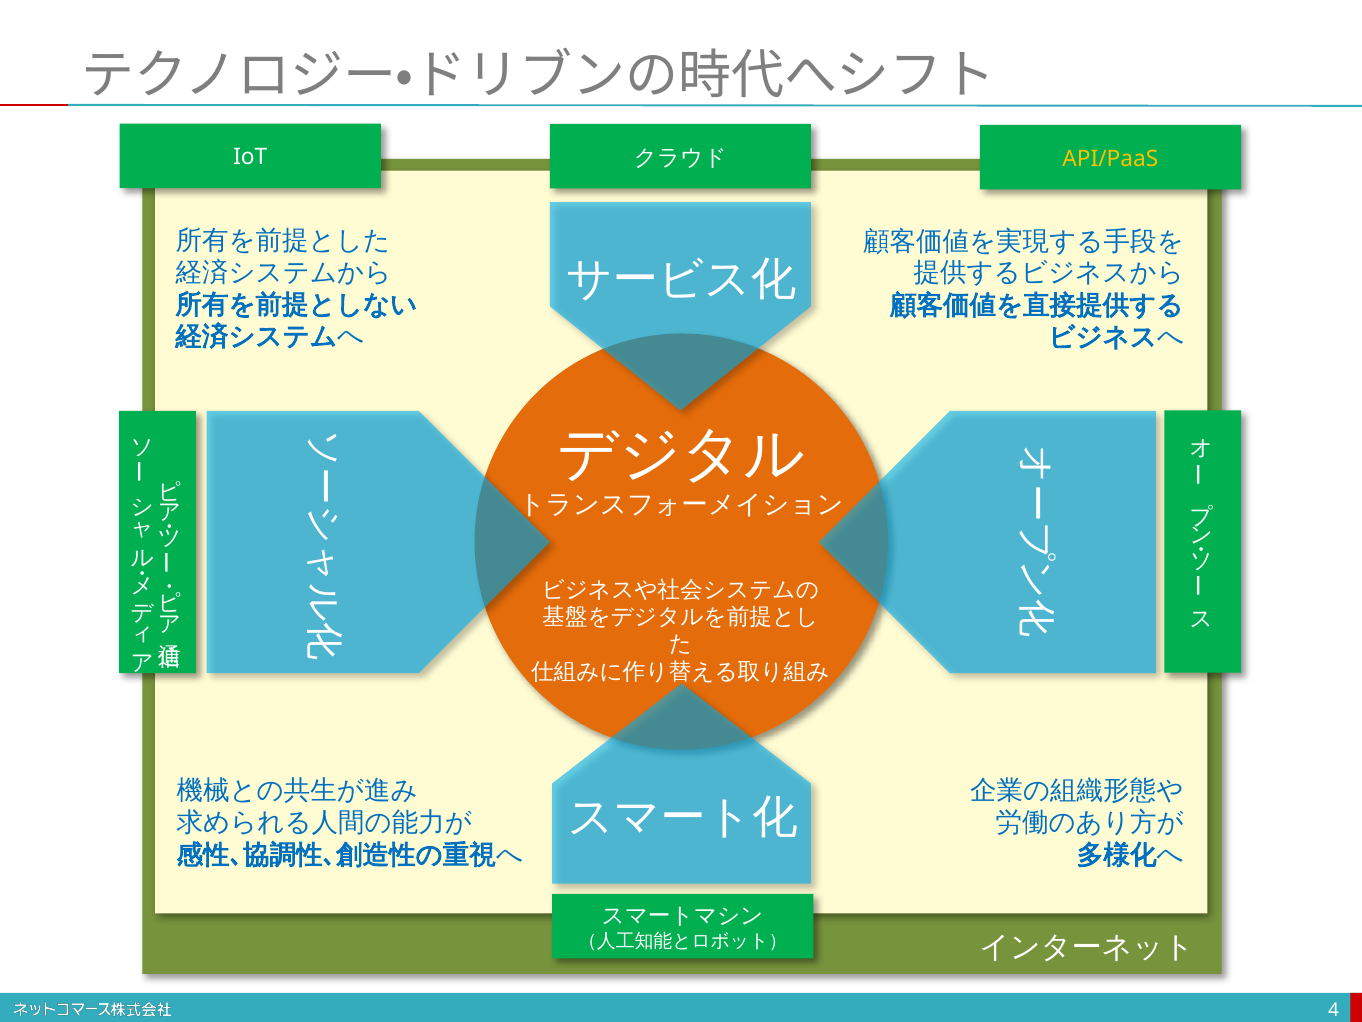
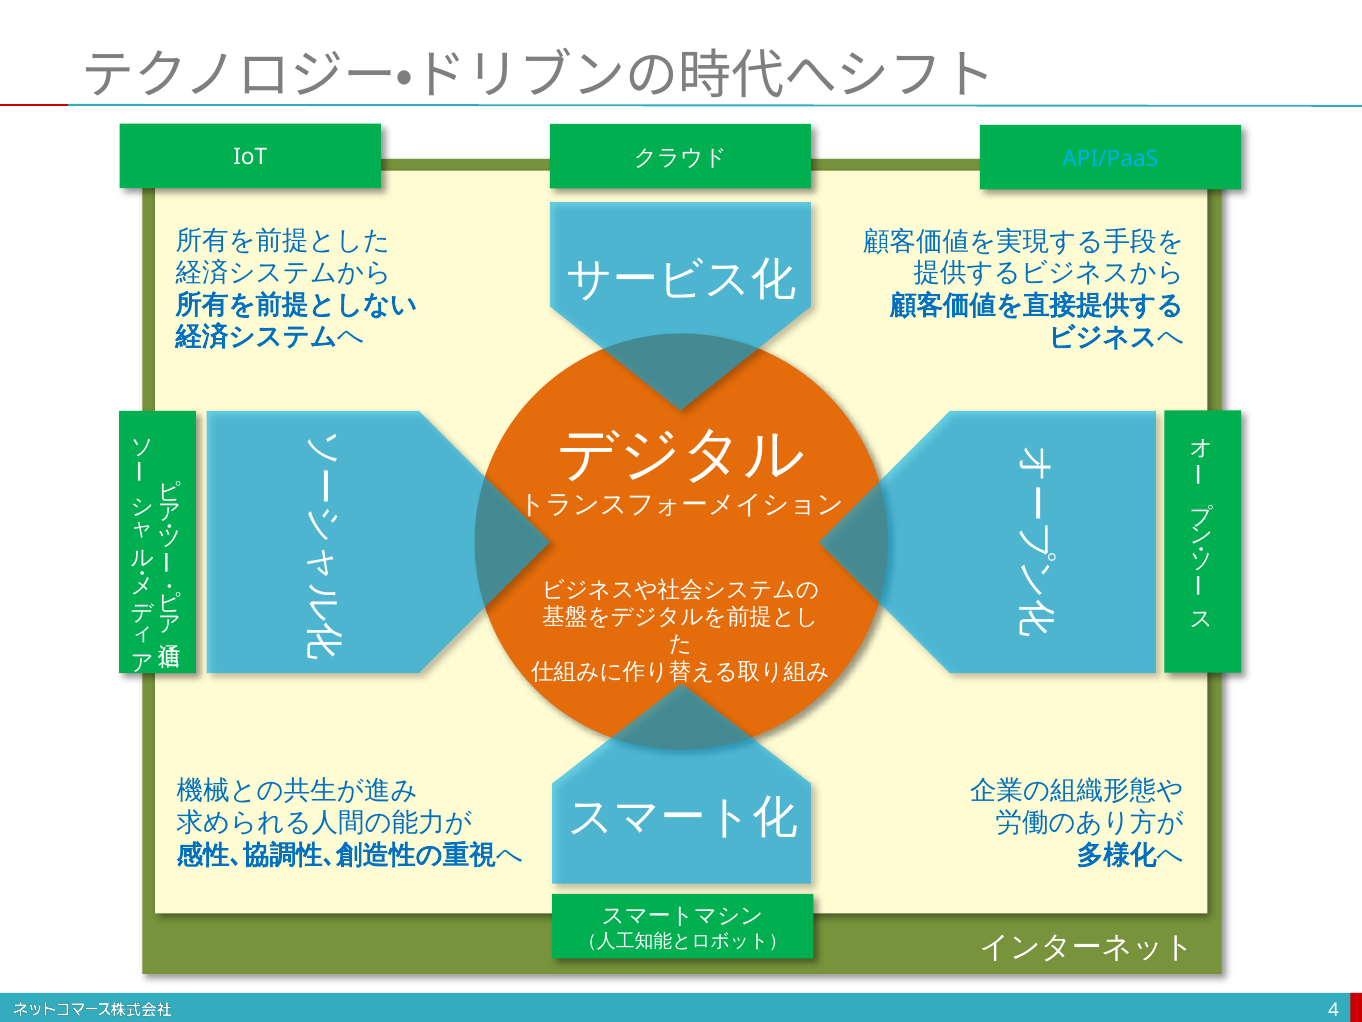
API/PaaS colour: yellow -> light blue
